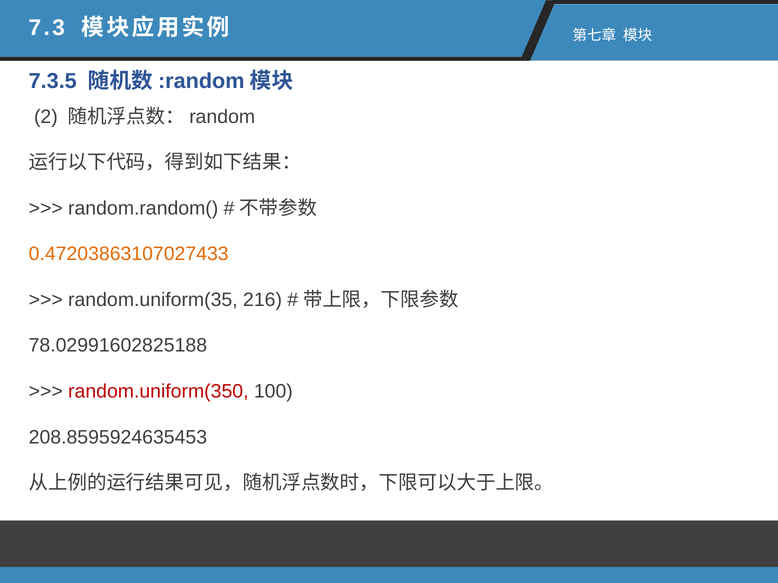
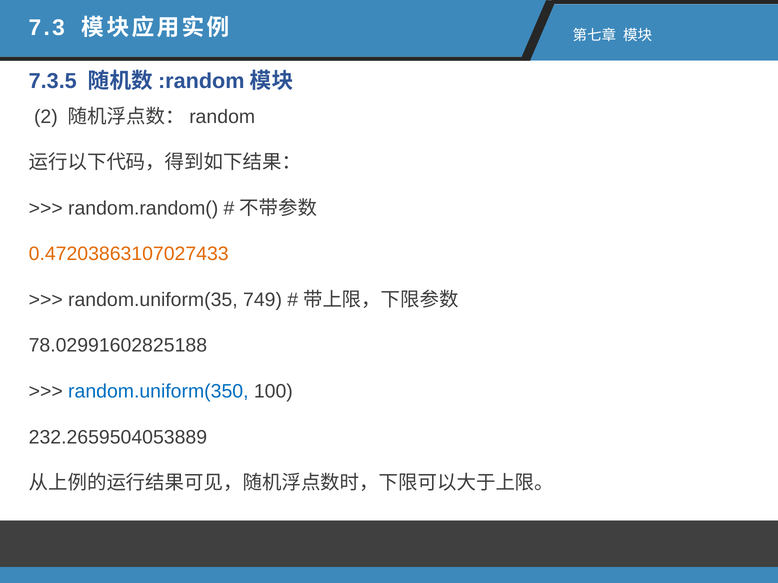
216: 216 -> 749
random.uniform(350 colour: red -> blue
208.8595924635453: 208.8595924635453 -> 232.2659504053889
